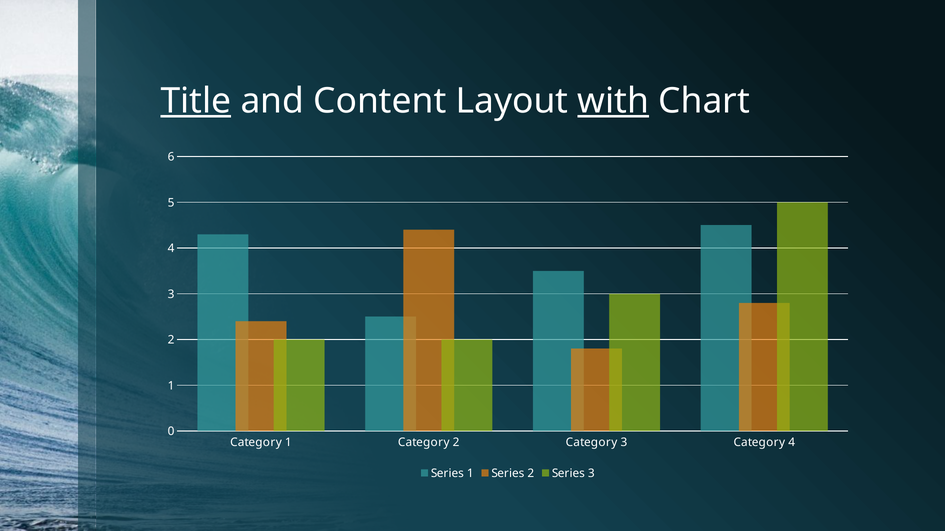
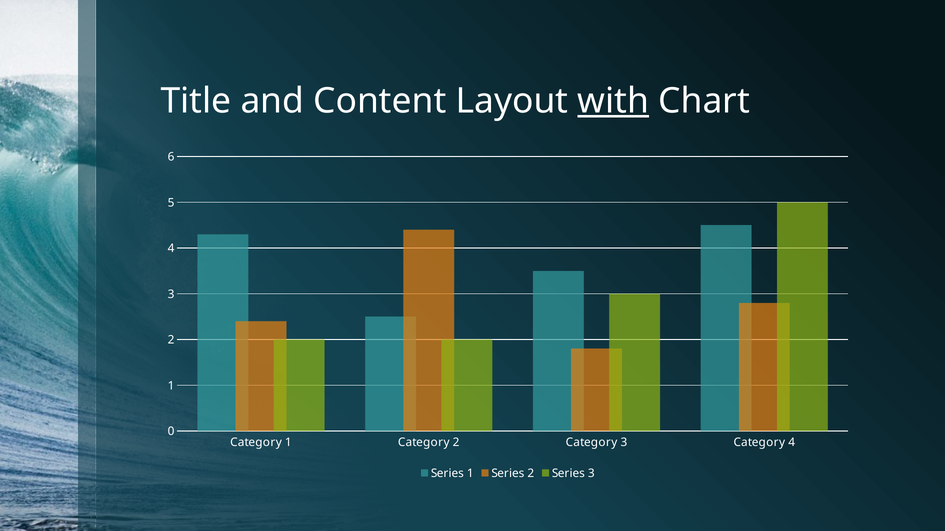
Title underline: present -> none
